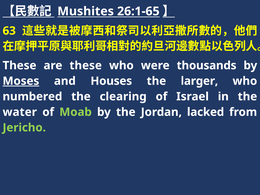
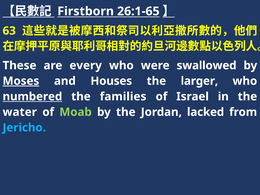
Mushites: Mushites -> Firstborn
are these: these -> every
thousands: thousands -> swallowed
numbered underline: none -> present
clearing: clearing -> families
Jericho colour: light green -> light blue
